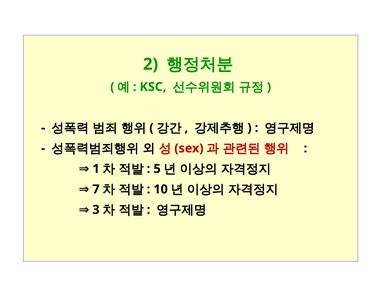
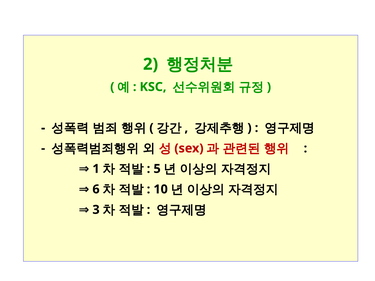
7: 7 -> 6
